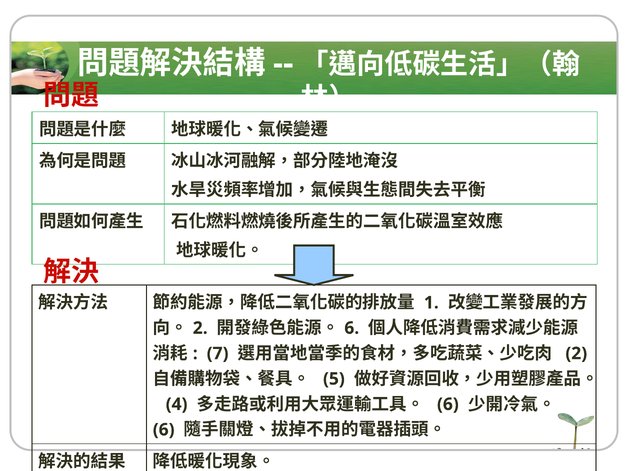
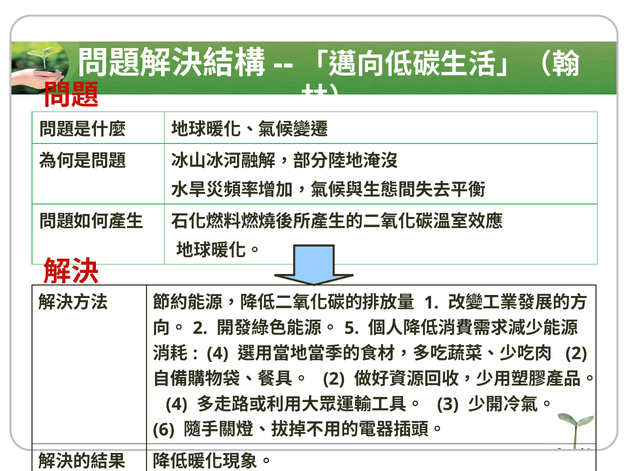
6 at (352, 328): 6 -> 5
7 at (218, 353): 7 -> 4
5 at (334, 379): 5 -> 2
6 at (448, 404): 6 -> 3
